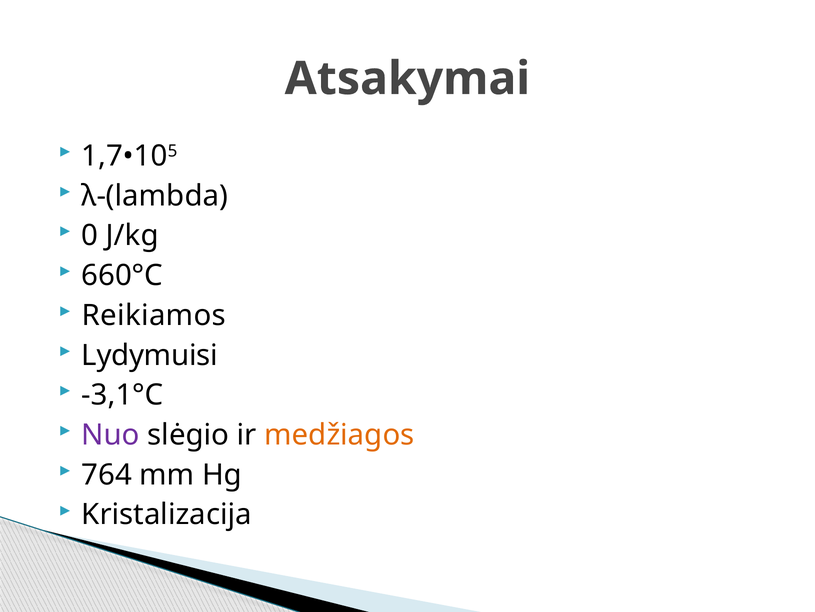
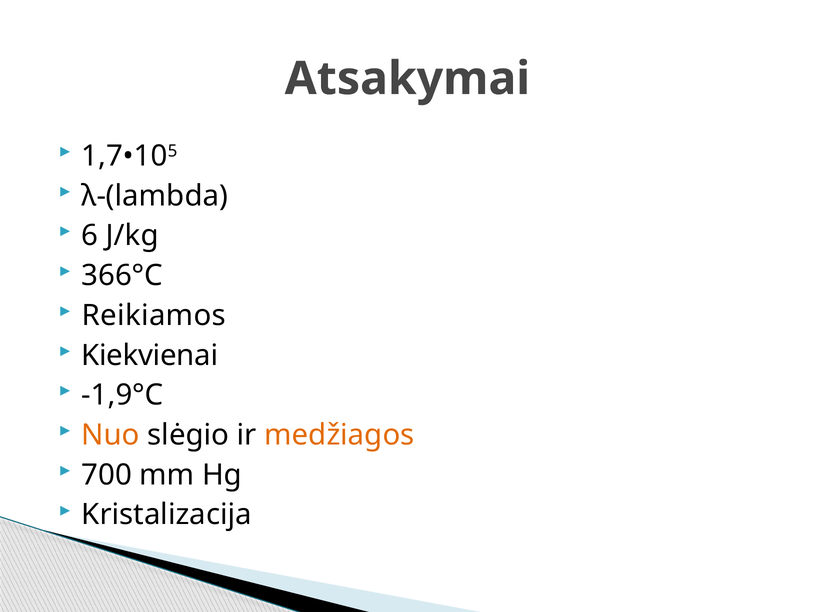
0: 0 -> 6
660°C: 660°C -> 366°C
Lydymuisi: Lydymuisi -> Kiekvienai
-3,1°C: -3,1°C -> -1,9°C
Nuo colour: purple -> orange
764: 764 -> 700
